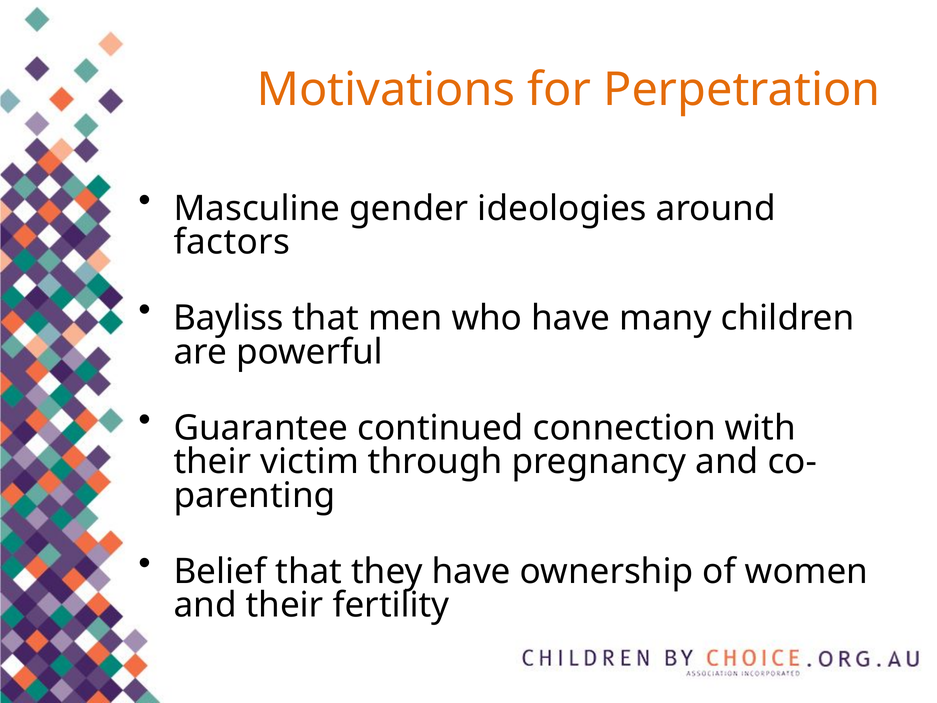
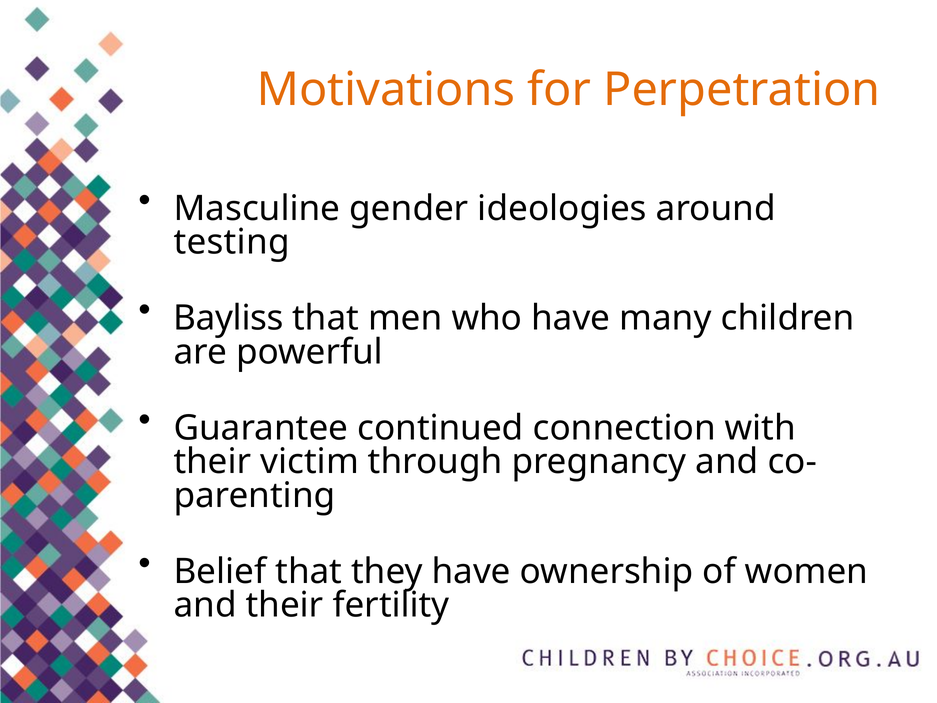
factors: factors -> testing
